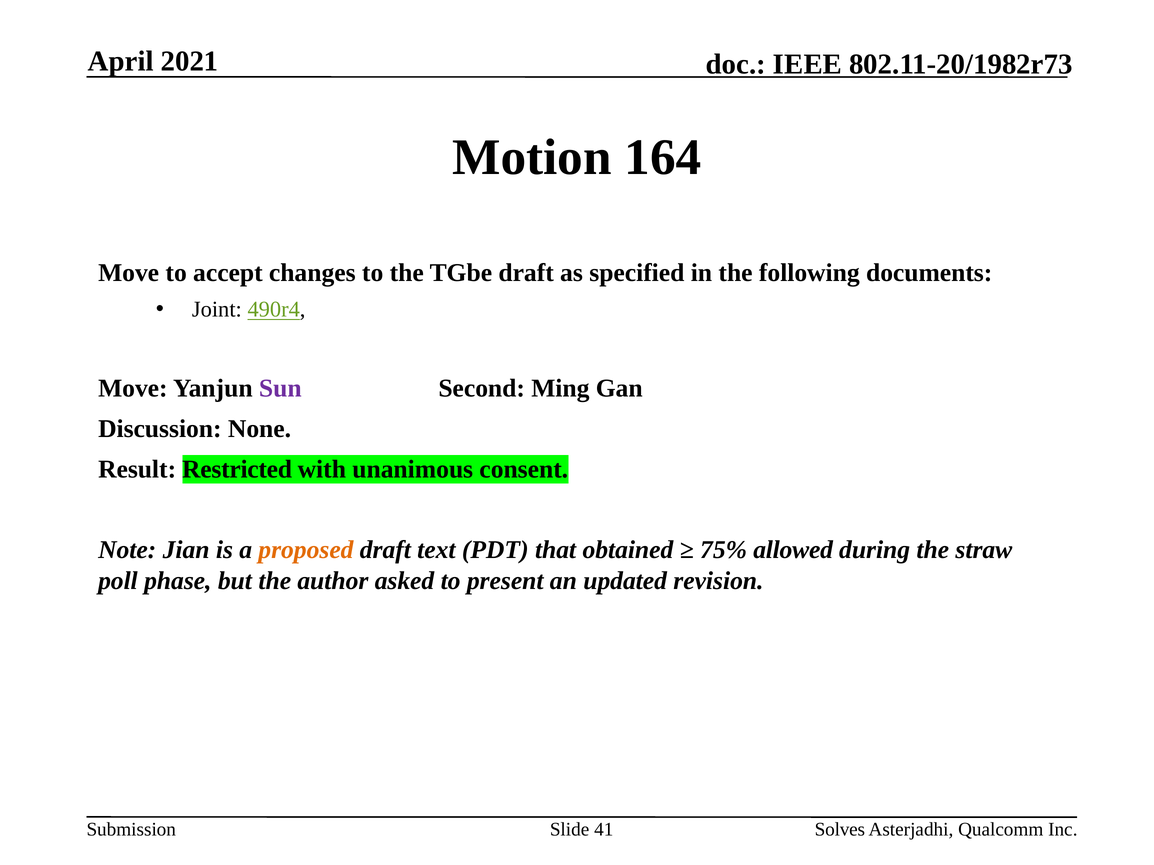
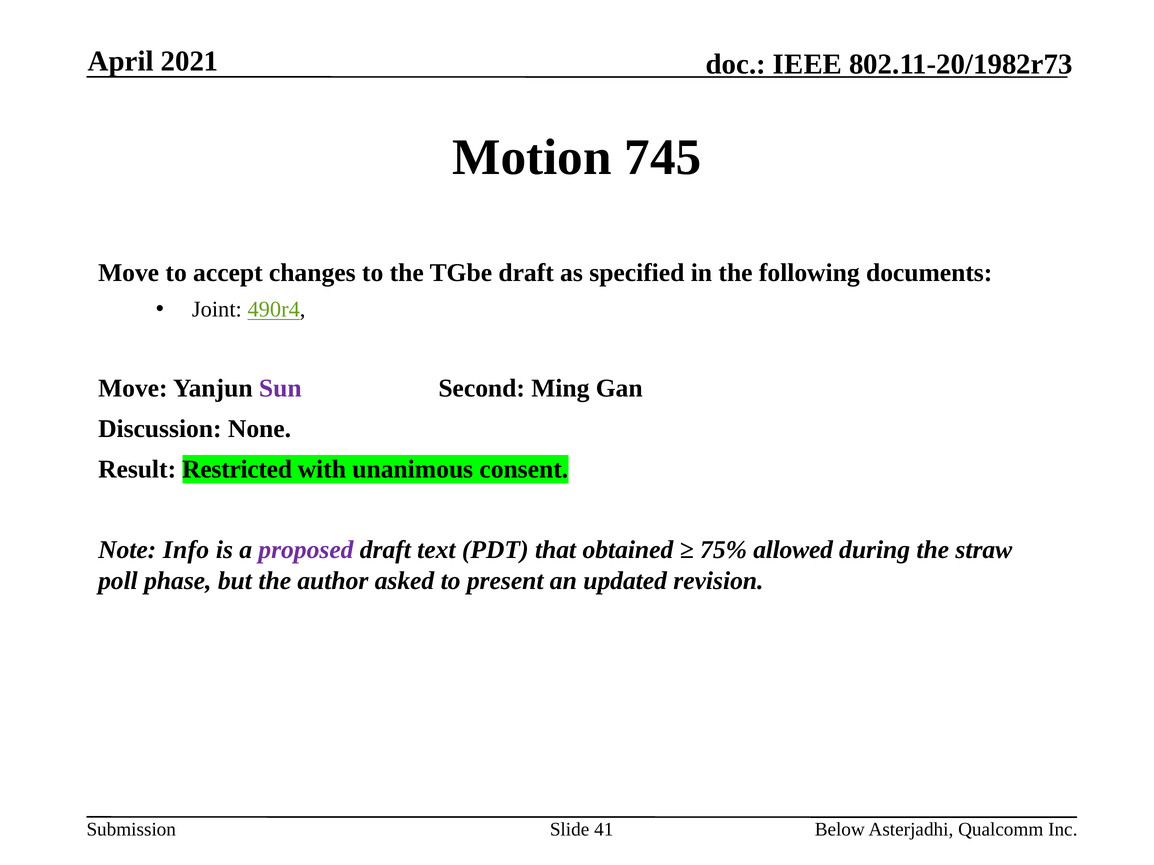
164: 164 -> 745
Jian: Jian -> Info
proposed colour: orange -> purple
Solves: Solves -> Below
